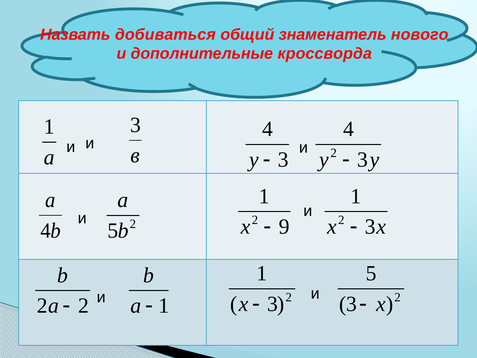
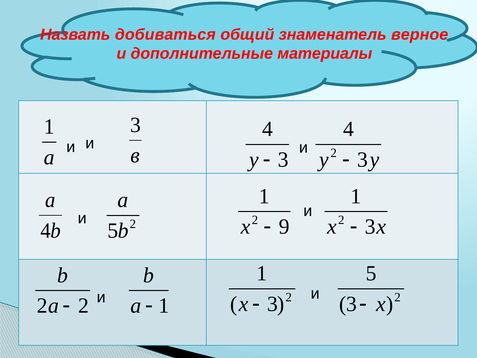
нового: нового -> верное
кроссворда: кроссворда -> материалы
